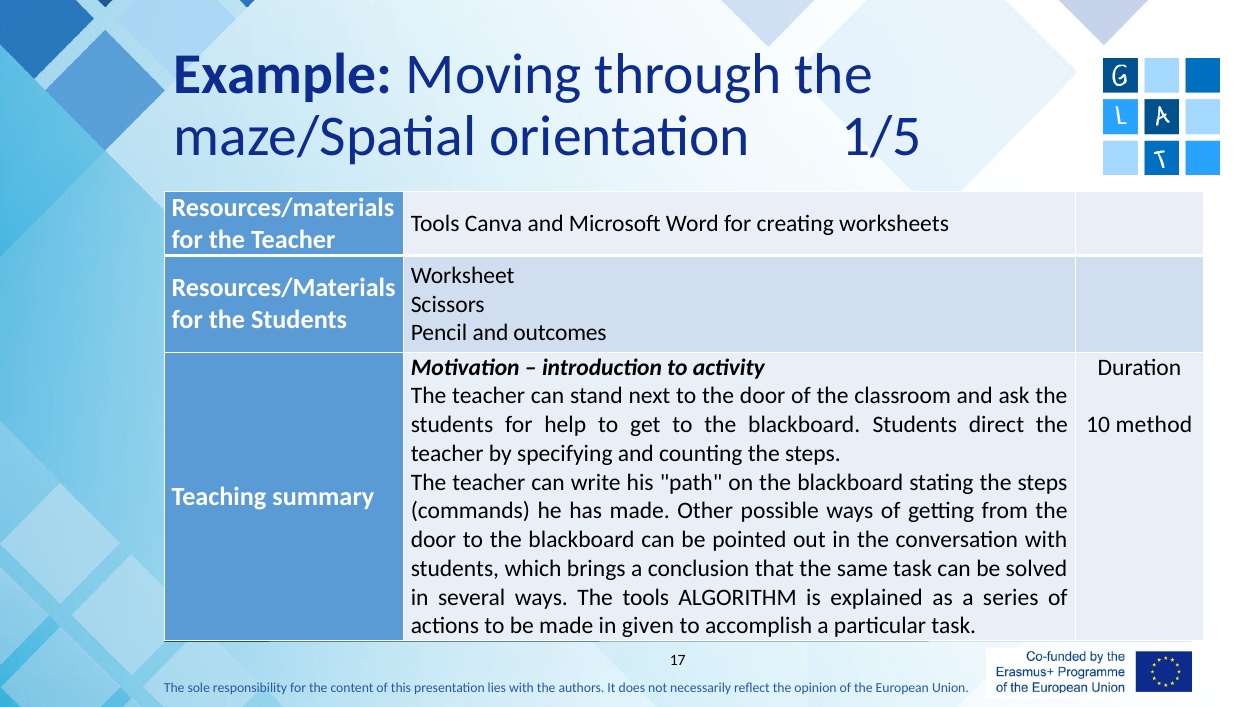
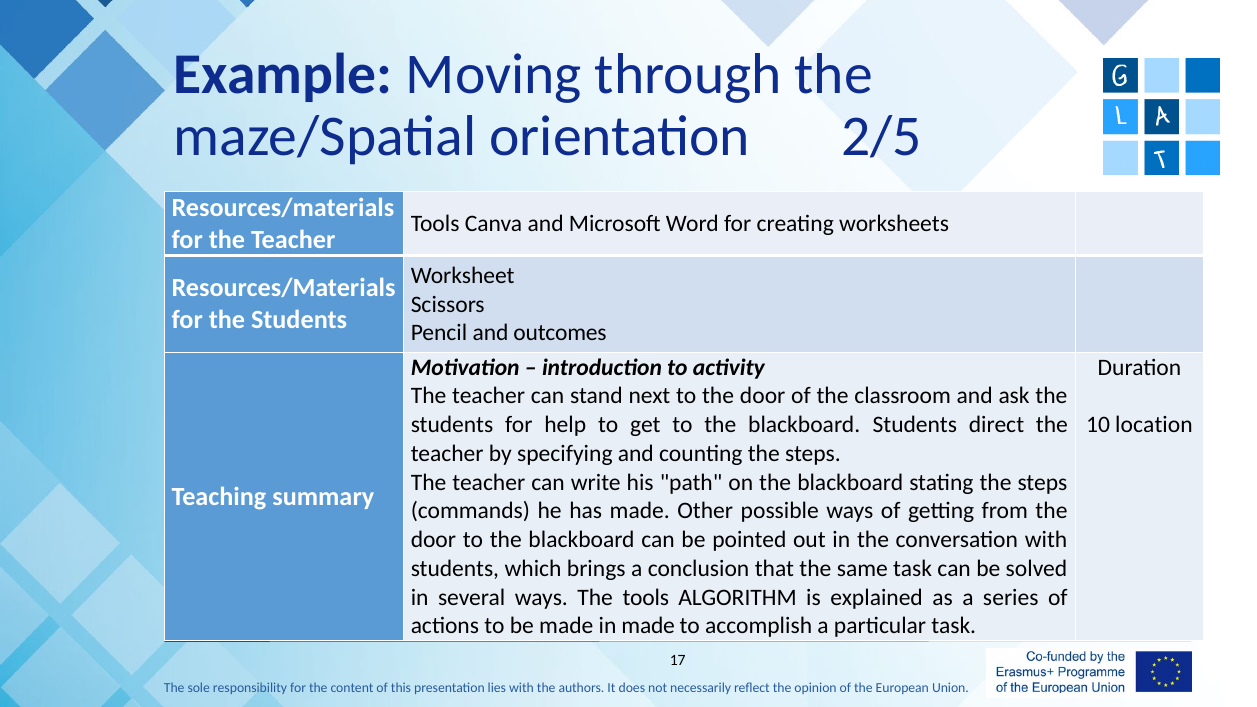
1/5: 1/5 -> 2/5
method: method -> location
in given: given -> made
